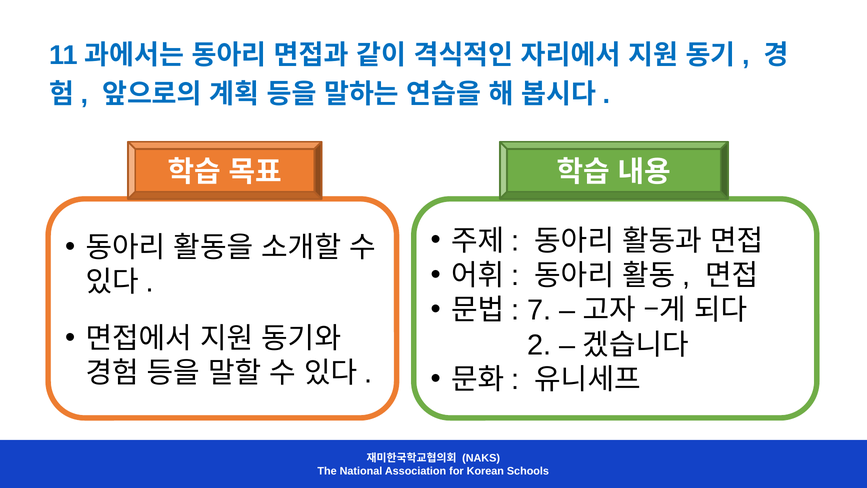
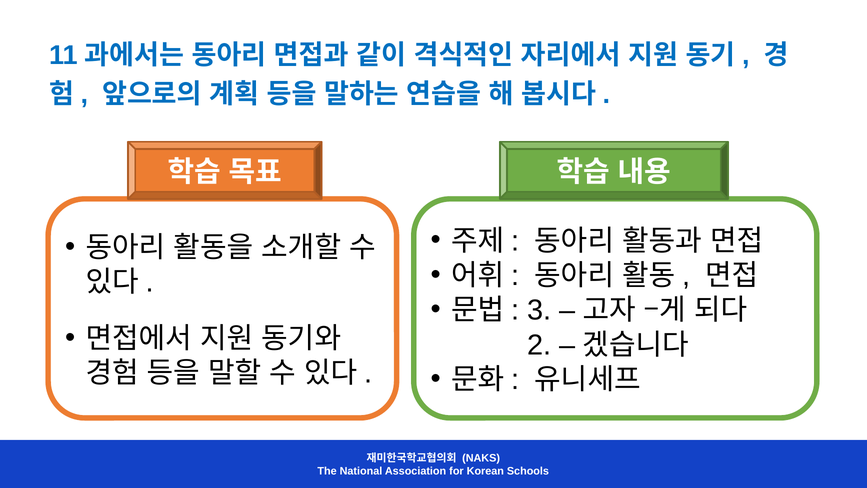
7: 7 -> 3
